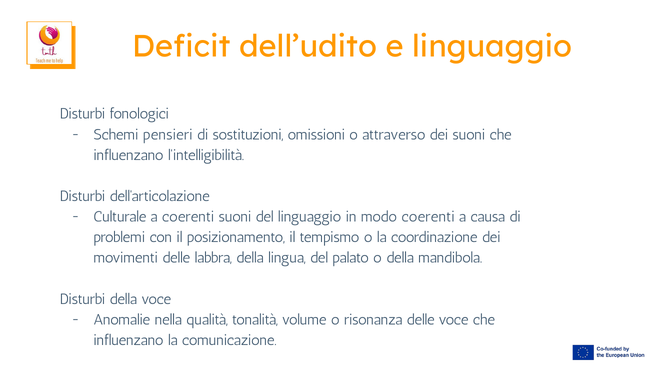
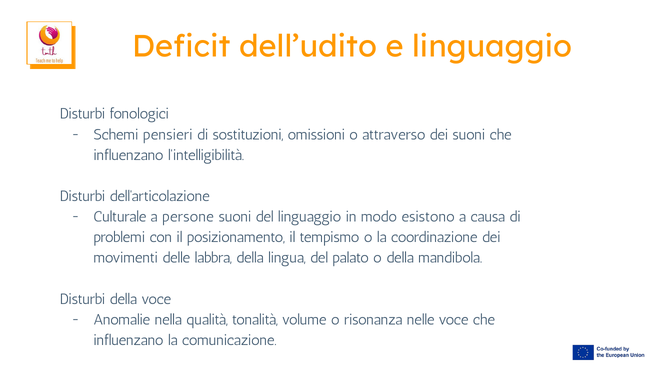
a coerenti: coerenti -> persone
modo coerenti: coerenti -> esistono
risonanza delle: delle -> nelle
